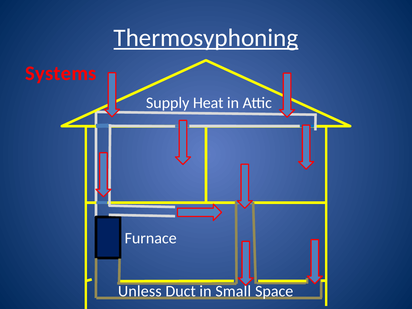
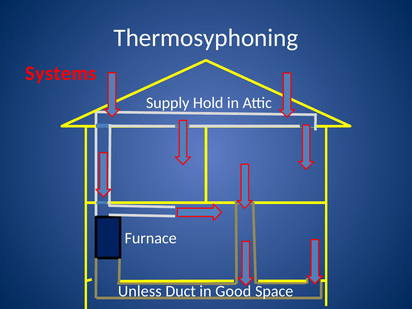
Thermosyphoning underline: present -> none
Heat: Heat -> Hold
Small: Small -> Good
